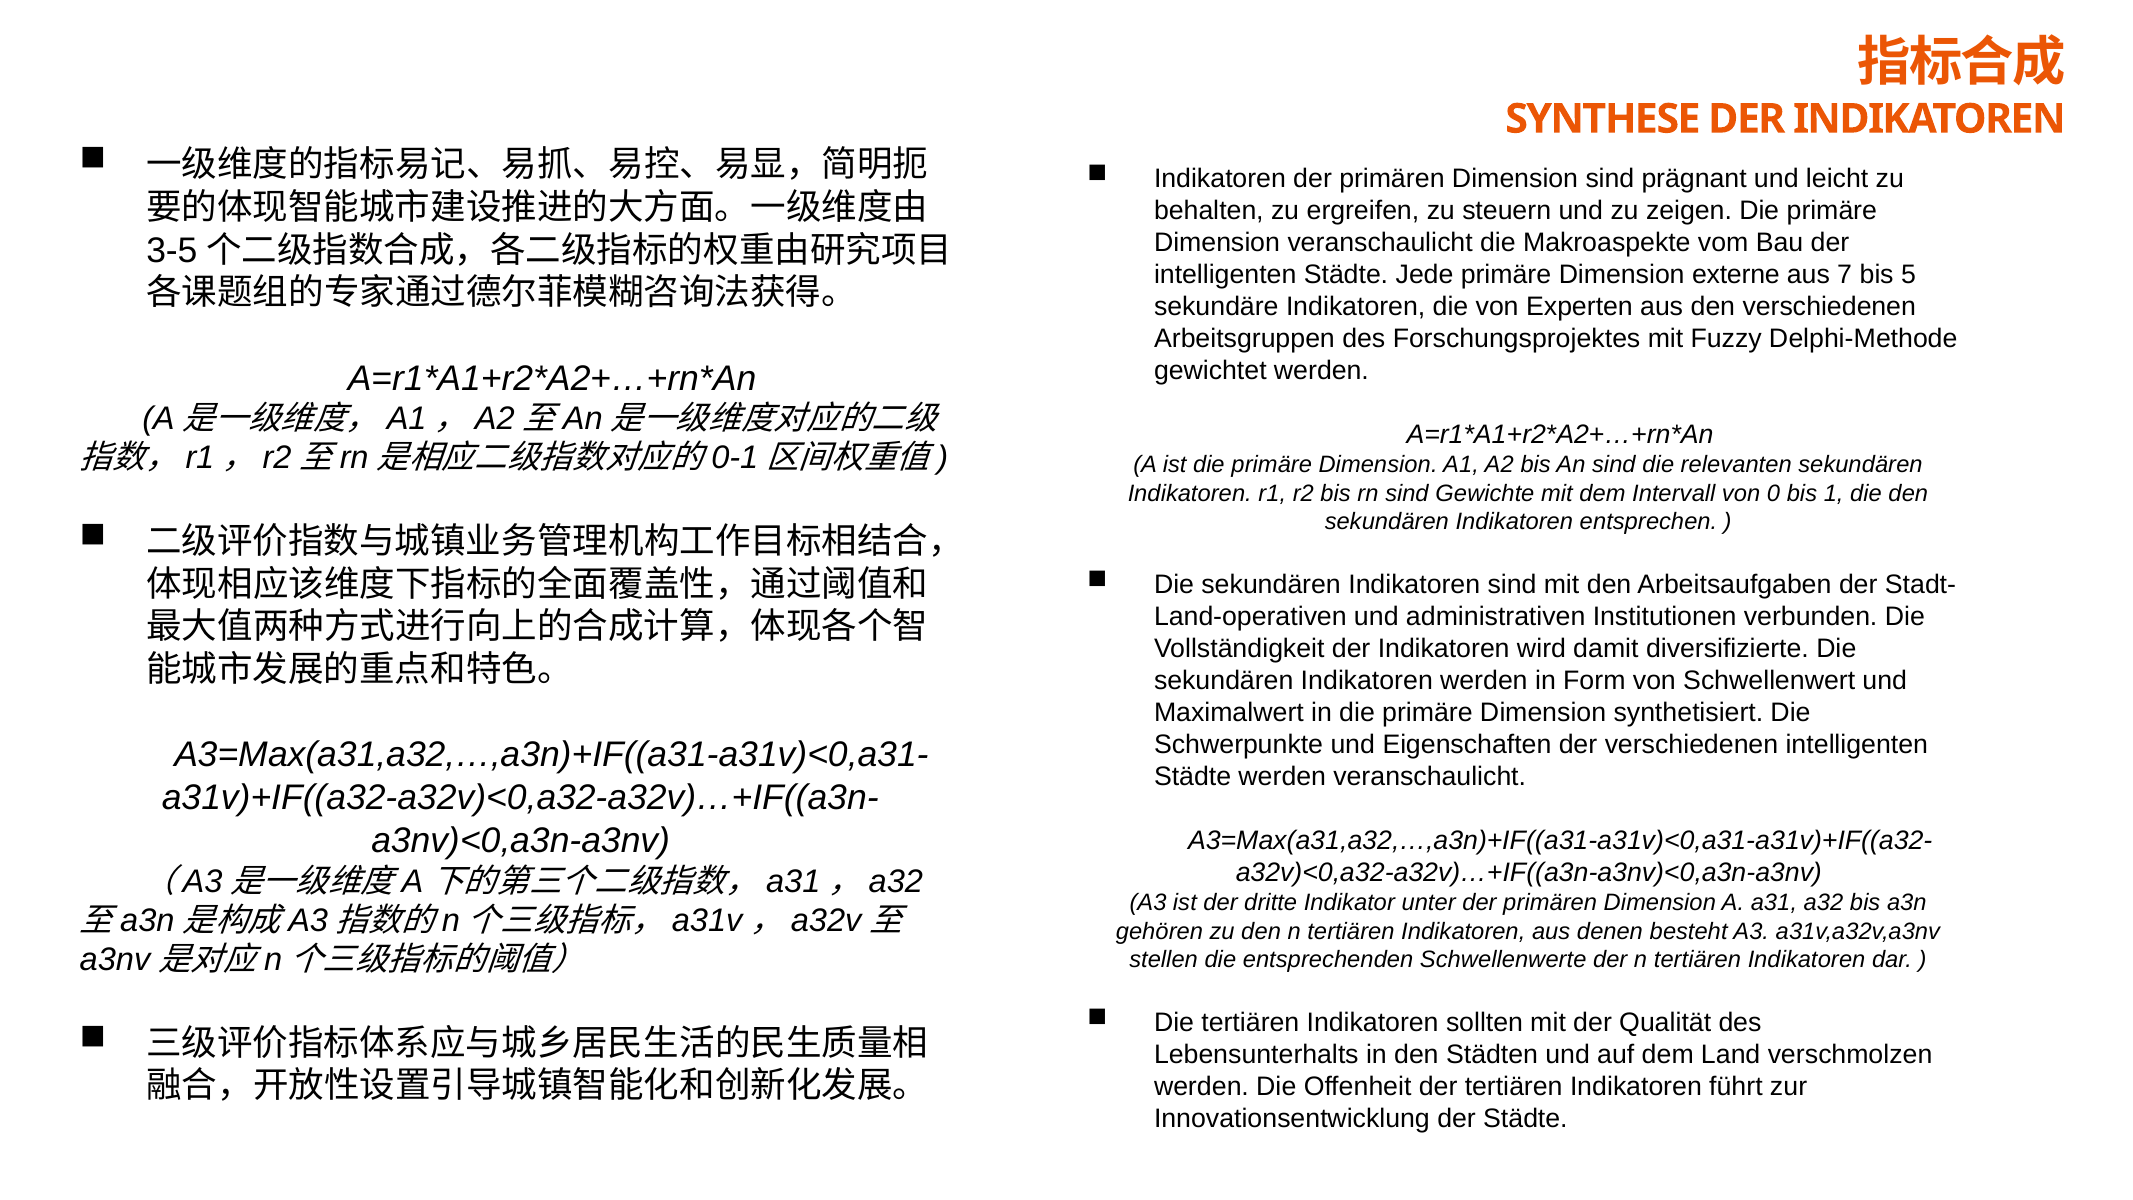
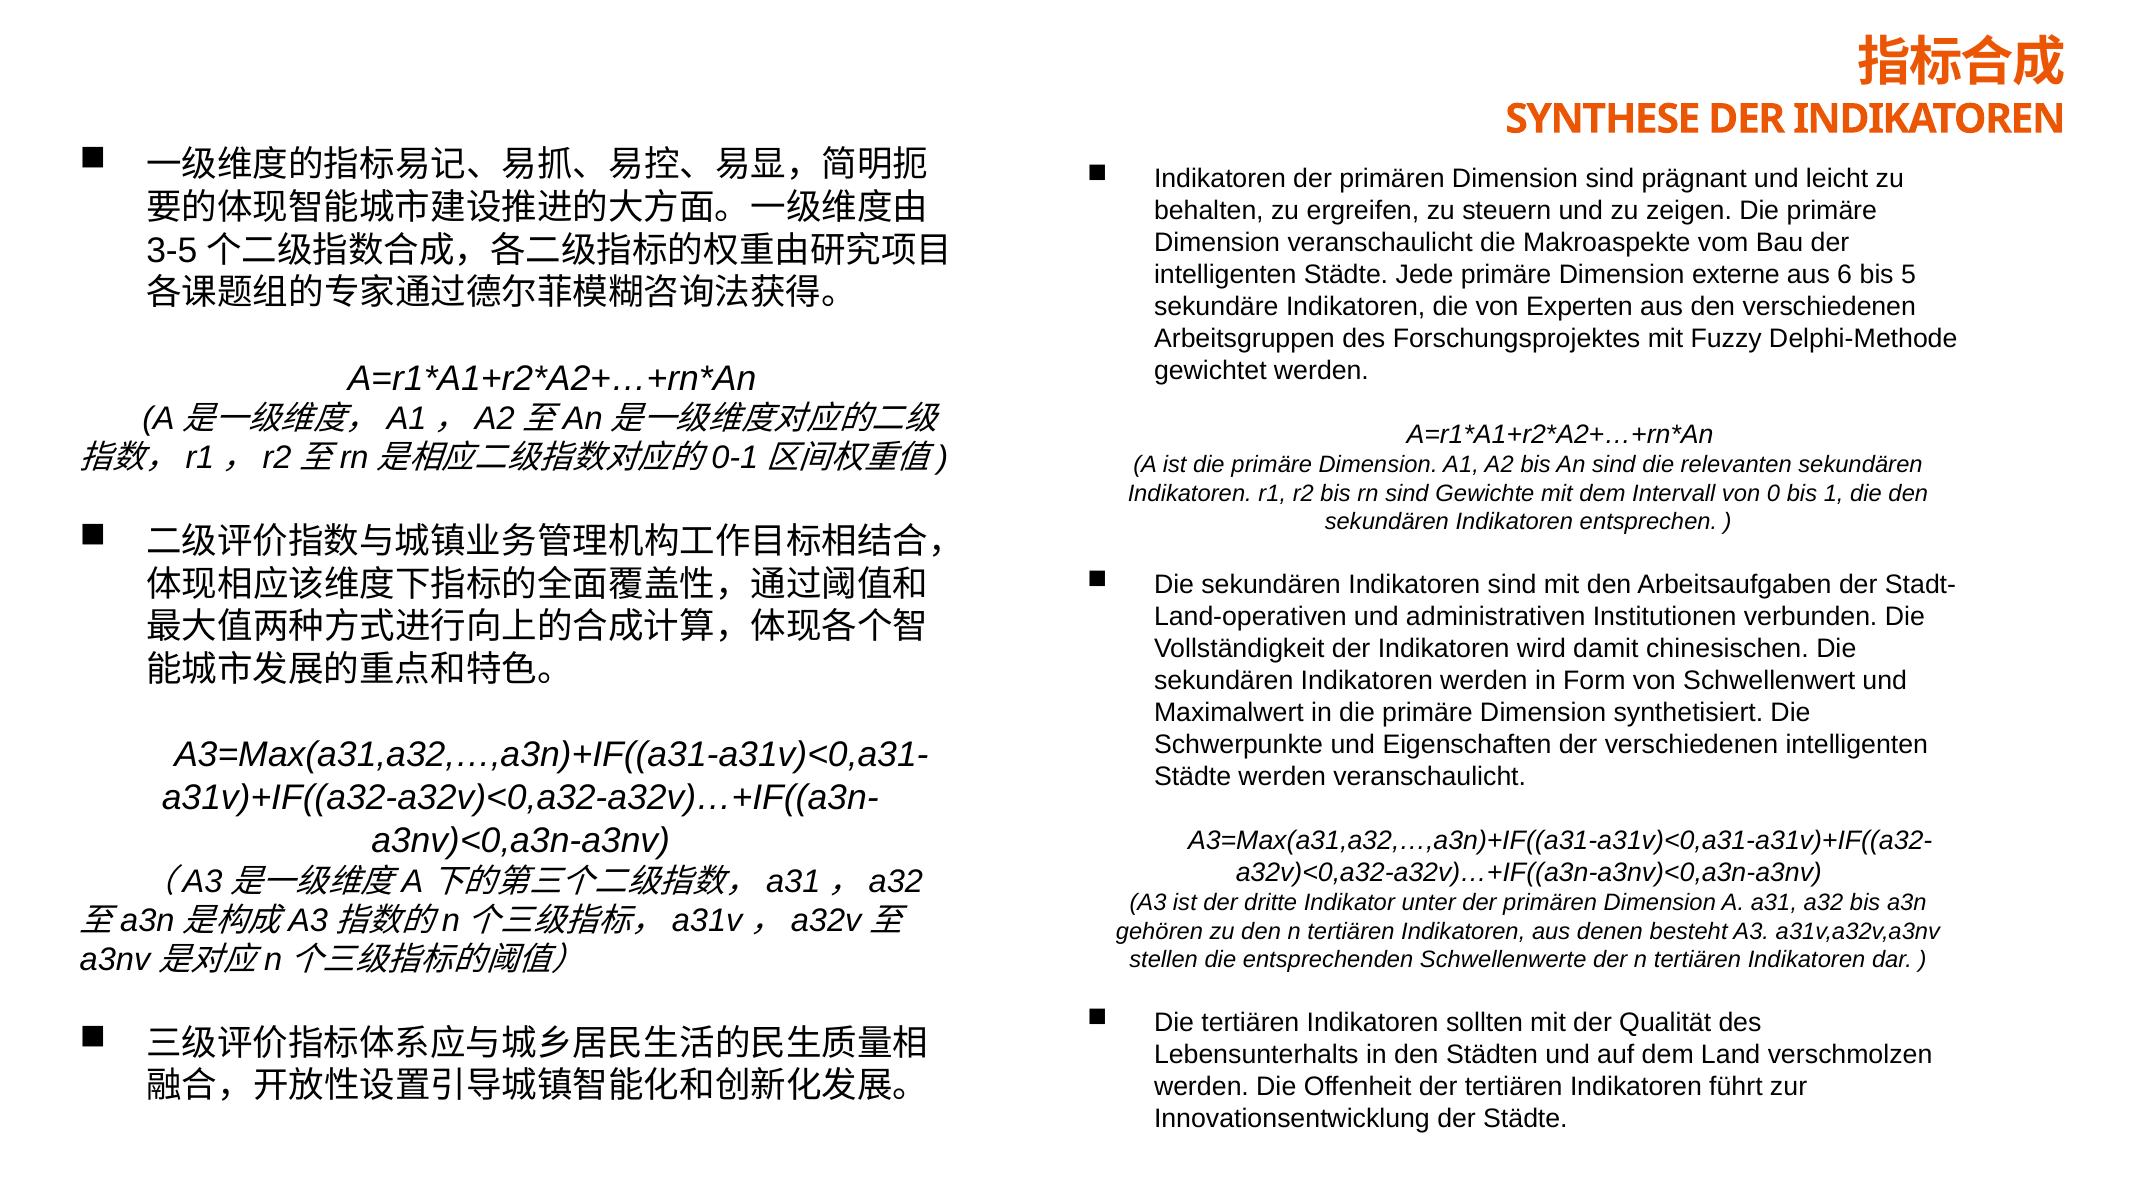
7: 7 -> 6
diversifizierte: diversifizierte -> chinesischen
